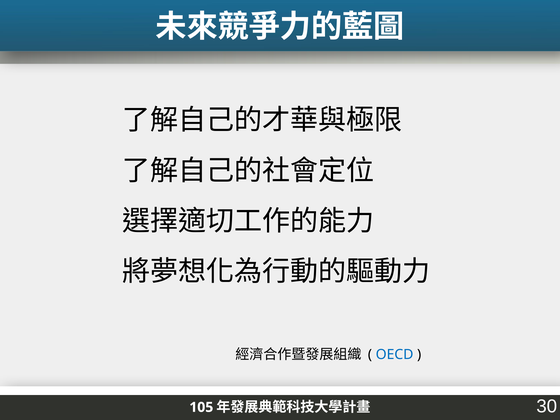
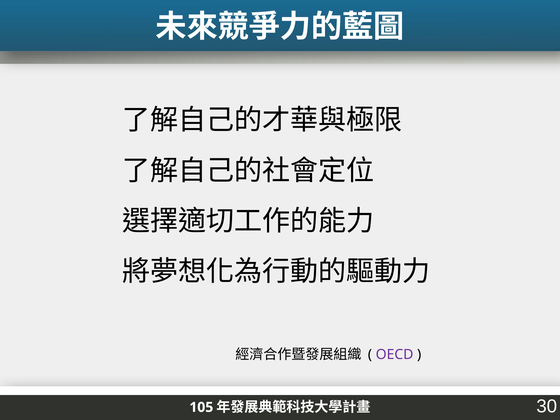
OECD colour: blue -> purple
